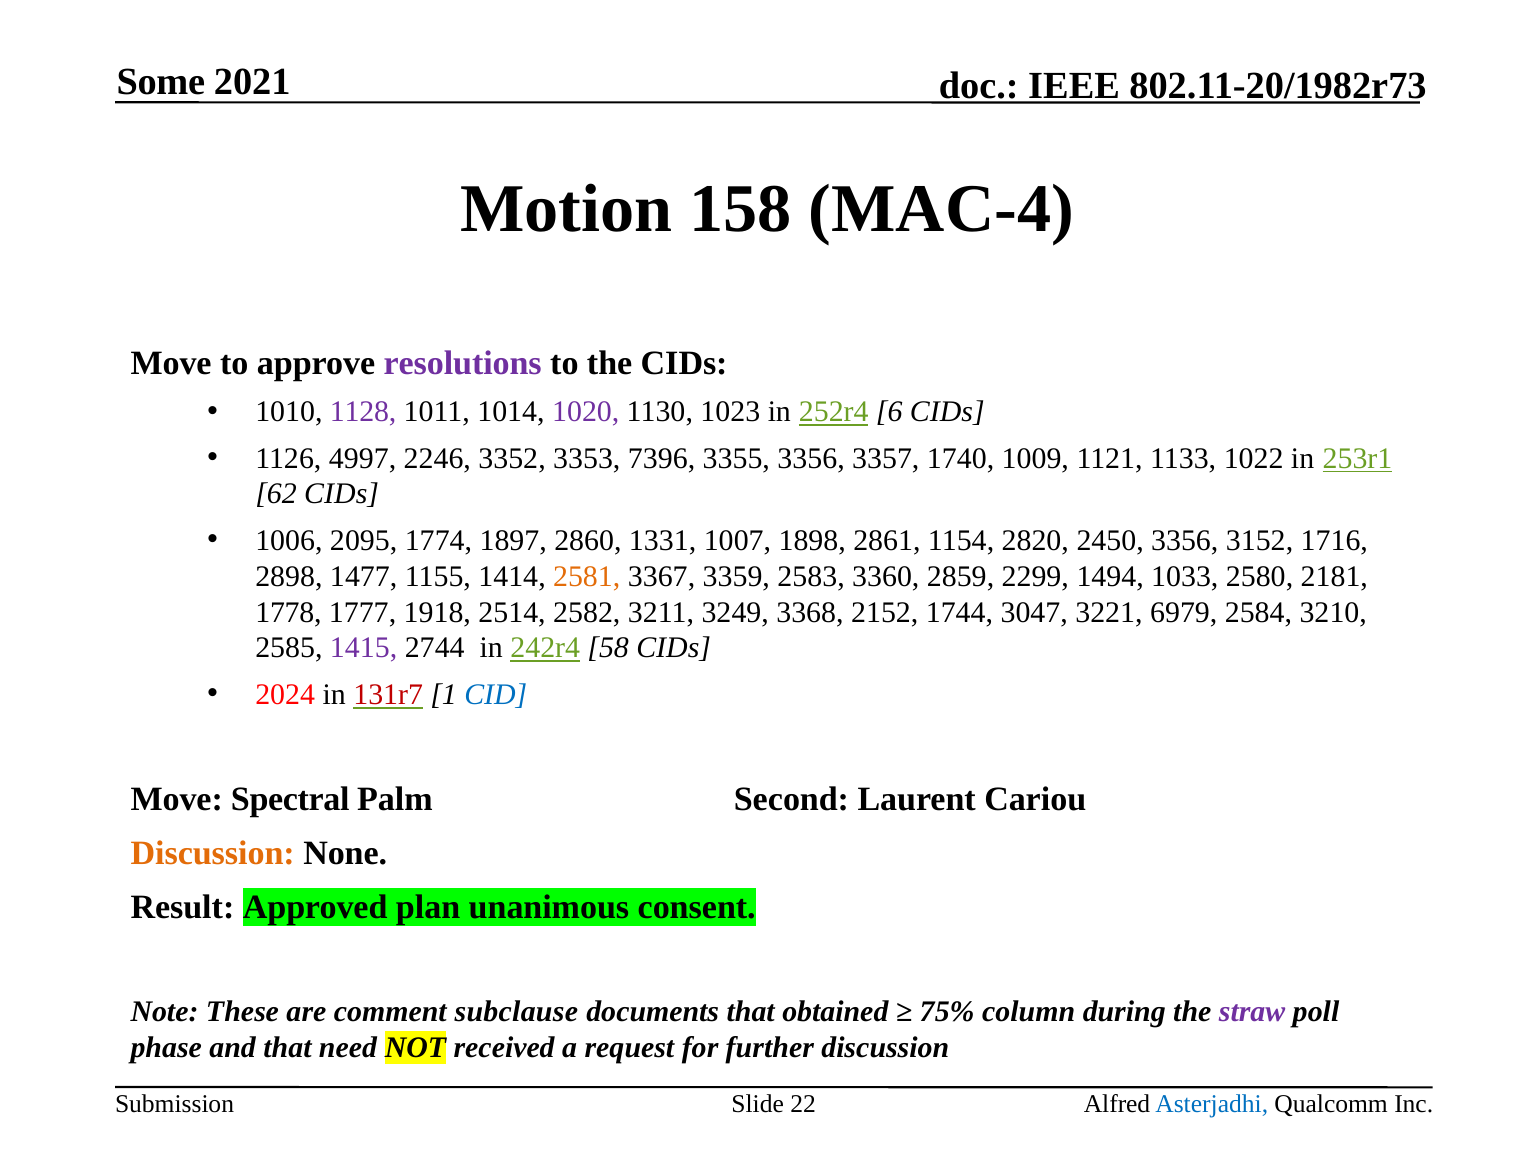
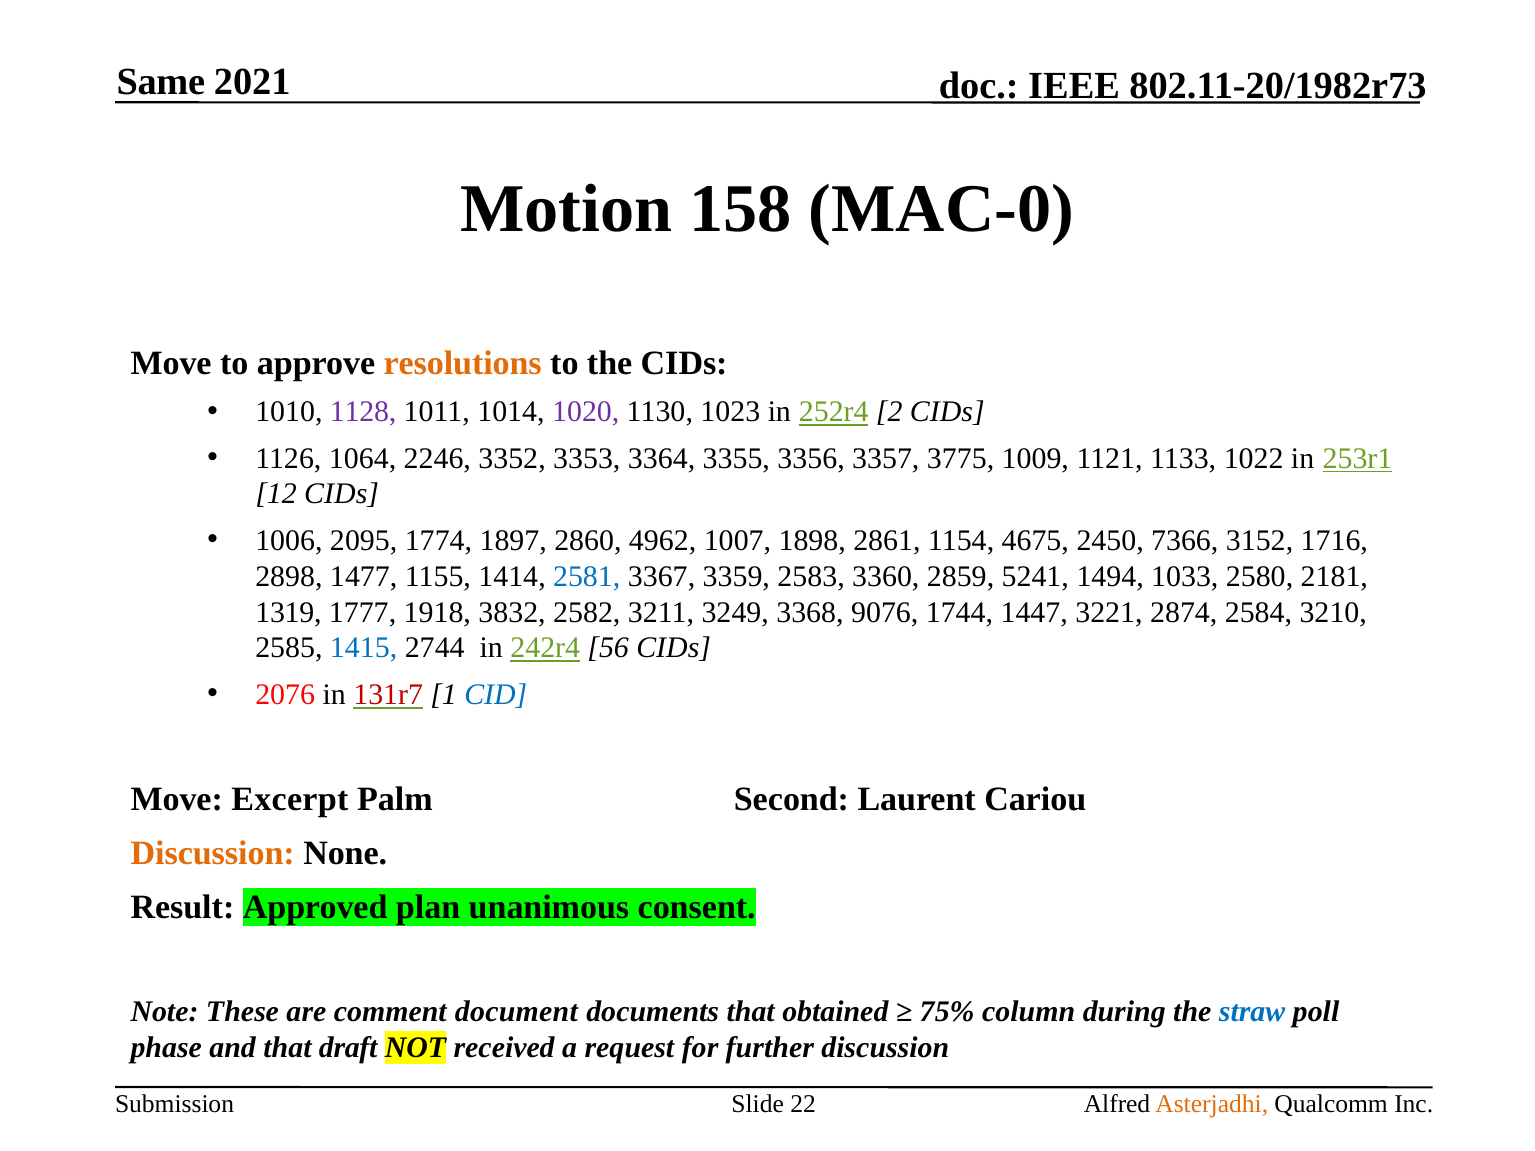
Some: Some -> Same
MAC-4: MAC-4 -> MAC-0
resolutions colour: purple -> orange
6: 6 -> 2
4997: 4997 -> 1064
7396: 7396 -> 3364
1740: 1740 -> 3775
62: 62 -> 12
1331: 1331 -> 4962
2820: 2820 -> 4675
2450 3356: 3356 -> 7366
2581 colour: orange -> blue
2299: 2299 -> 5241
1778: 1778 -> 1319
2514: 2514 -> 3832
2152: 2152 -> 9076
3047: 3047 -> 1447
6979: 6979 -> 2874
1415 colour: purple -> blue
58: 58 -> 56
2024: 2024 -> 2076
Spectral: Spectral -> Excerpt
subclause: subclause -> document
straw colour: purple -> blue
need: need -> draft
Asterjadhi colour: blue -> orange
